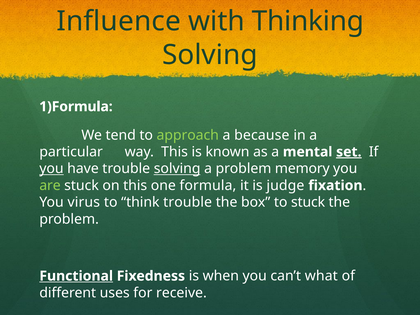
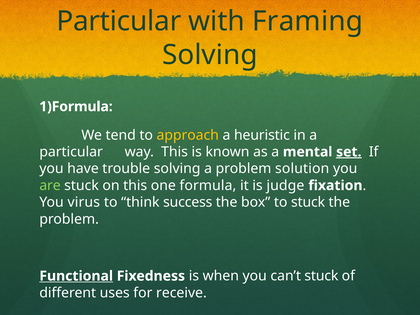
Influence at (119, 21): Influence -> Particular
Thinking: Thinking -> Framing
approach colour: light green -> yellow
because: because -> heuristic
you at (51, 169) underline: present -> none
solving at (177, 169) underline: present -> none
memory: memory -> solution
think trouble: trouble -> success
can’t what: what -> stuck
